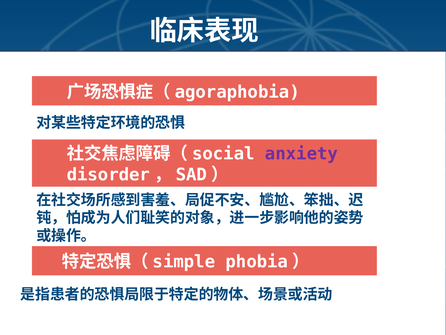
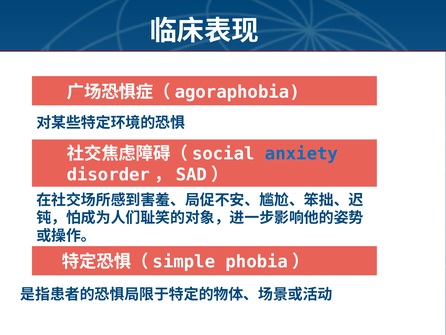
anxiety colour: purple -> blue
